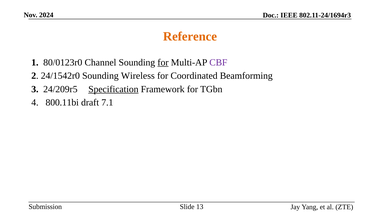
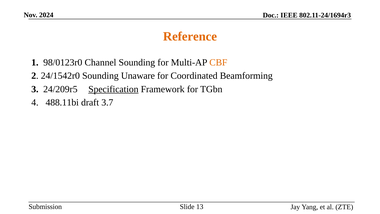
80/0123r0: 80/0123r0 -> 98/0123r0
for at (163, 62) underline: present -> none
CBF colour: purple -> orange
Wireless: Wireless -> Unaware
800.11bi: 800.11bi -> 488.11bi
7.1: 7.1 -> 3.7
